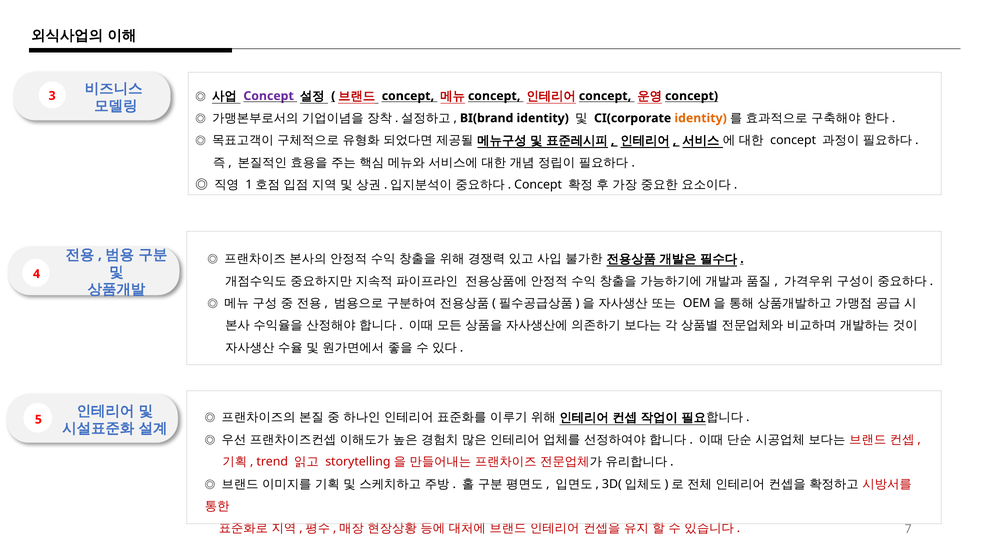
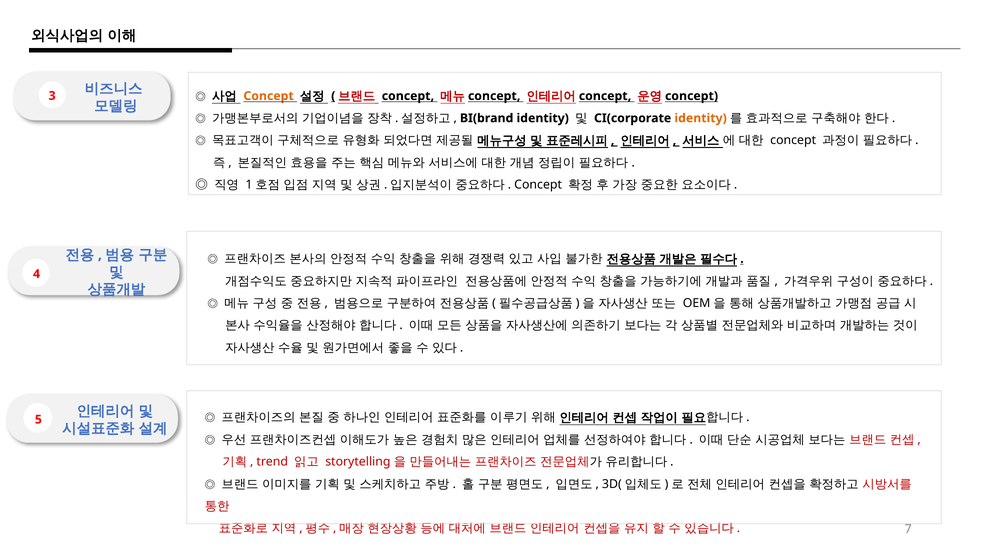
Concept at (269, 96) colour: purple -> orange
